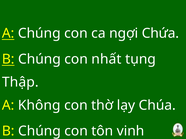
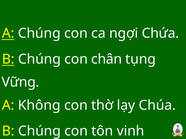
nhất: nhất -> chân
Thập: Thập -> Vững
